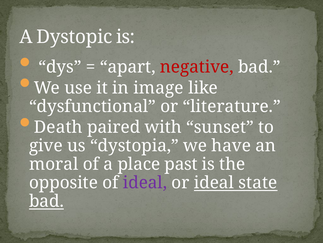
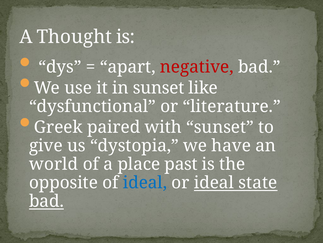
Dystopic: Dystopic -> Thought
in image: image -> sunset
Death: Death -> Greek
moral: moral -> world
ideal at (145, 182) colour: purple -> blue
